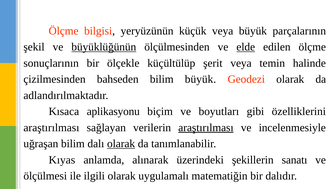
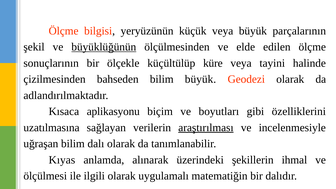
elde underline: present -> none
şerit: şerit -> küre
temin: temin -> tayini
araştırılması at (51, 128): araştırılması -> uzatılmasına
olarak at (121, 144) underline: present -> none
sanatı: sanatı -> ihmal
